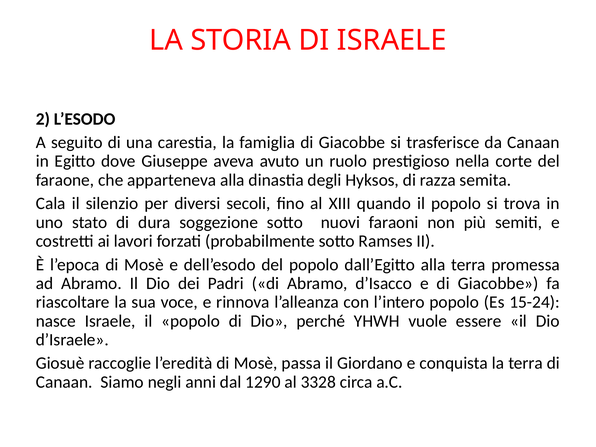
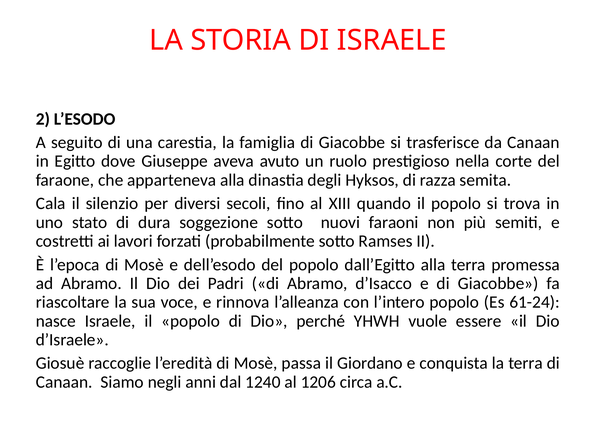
15-24: 15-24 -> 61-24
1290: 1290 -> 1240
3328: 3328 -> 1206
